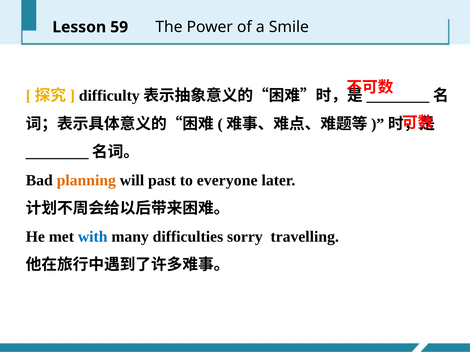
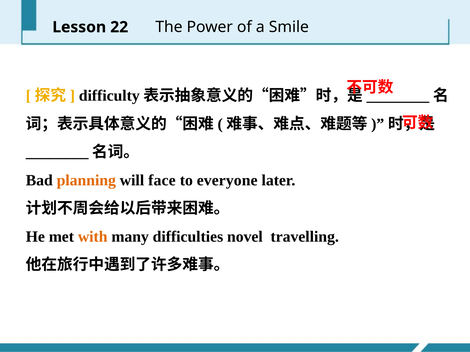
59: 59 -> 22
past: past -> face
with colour: blue -> orange
sorry: sorry -> novel
